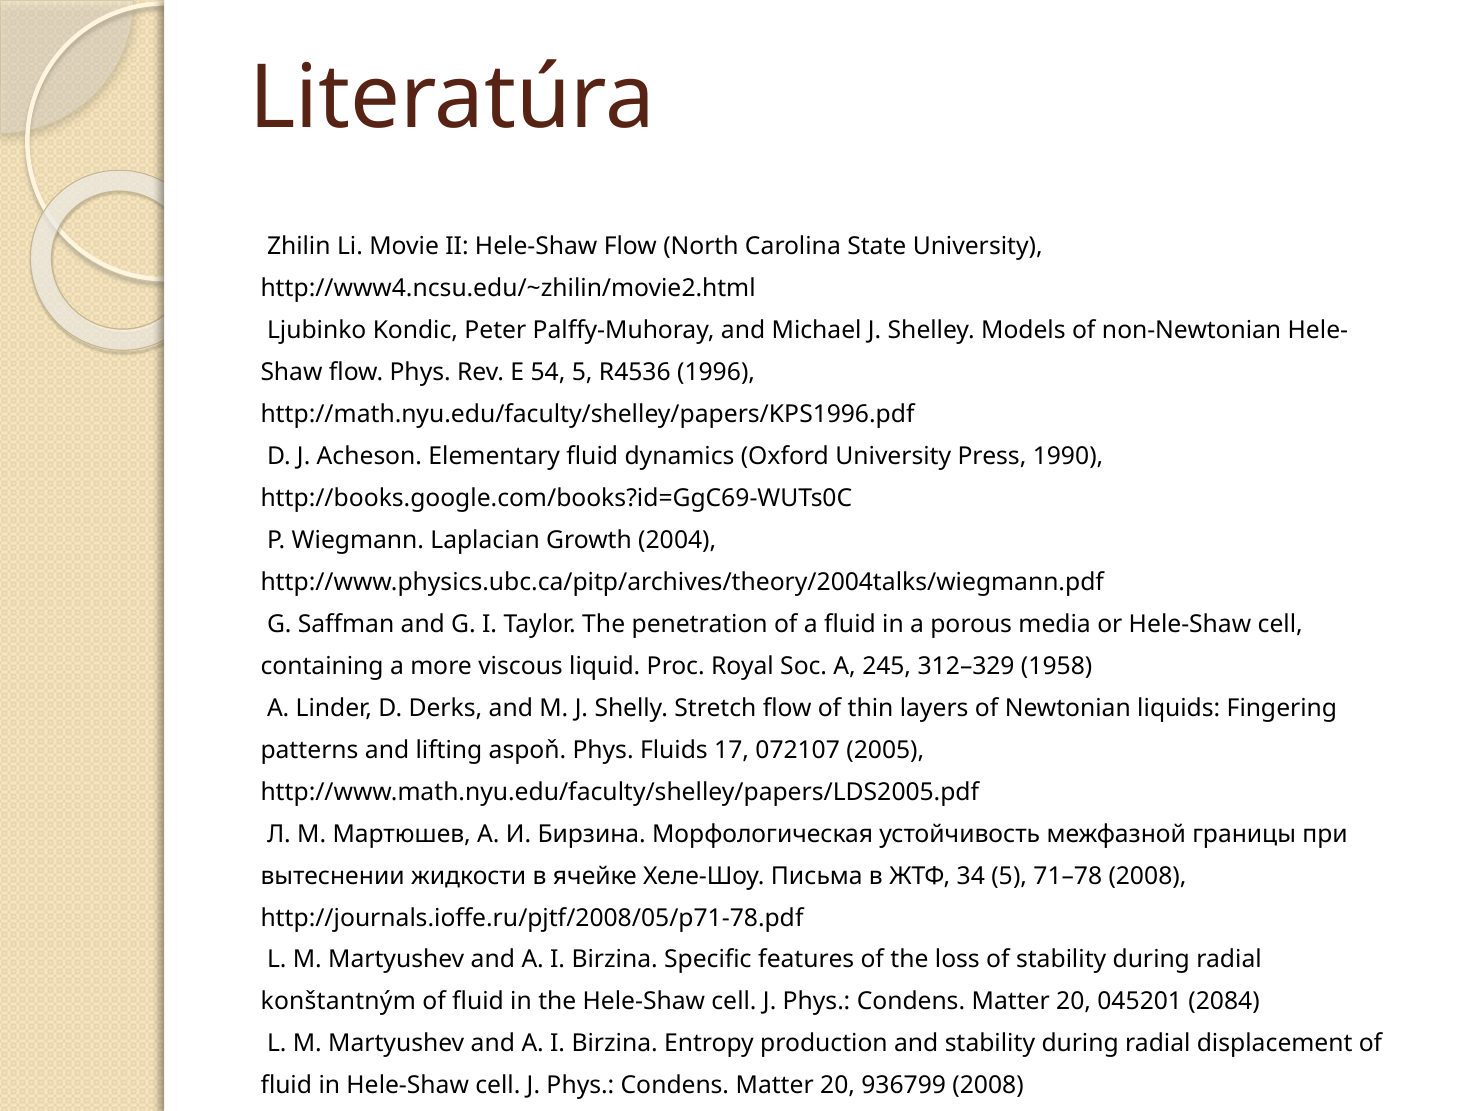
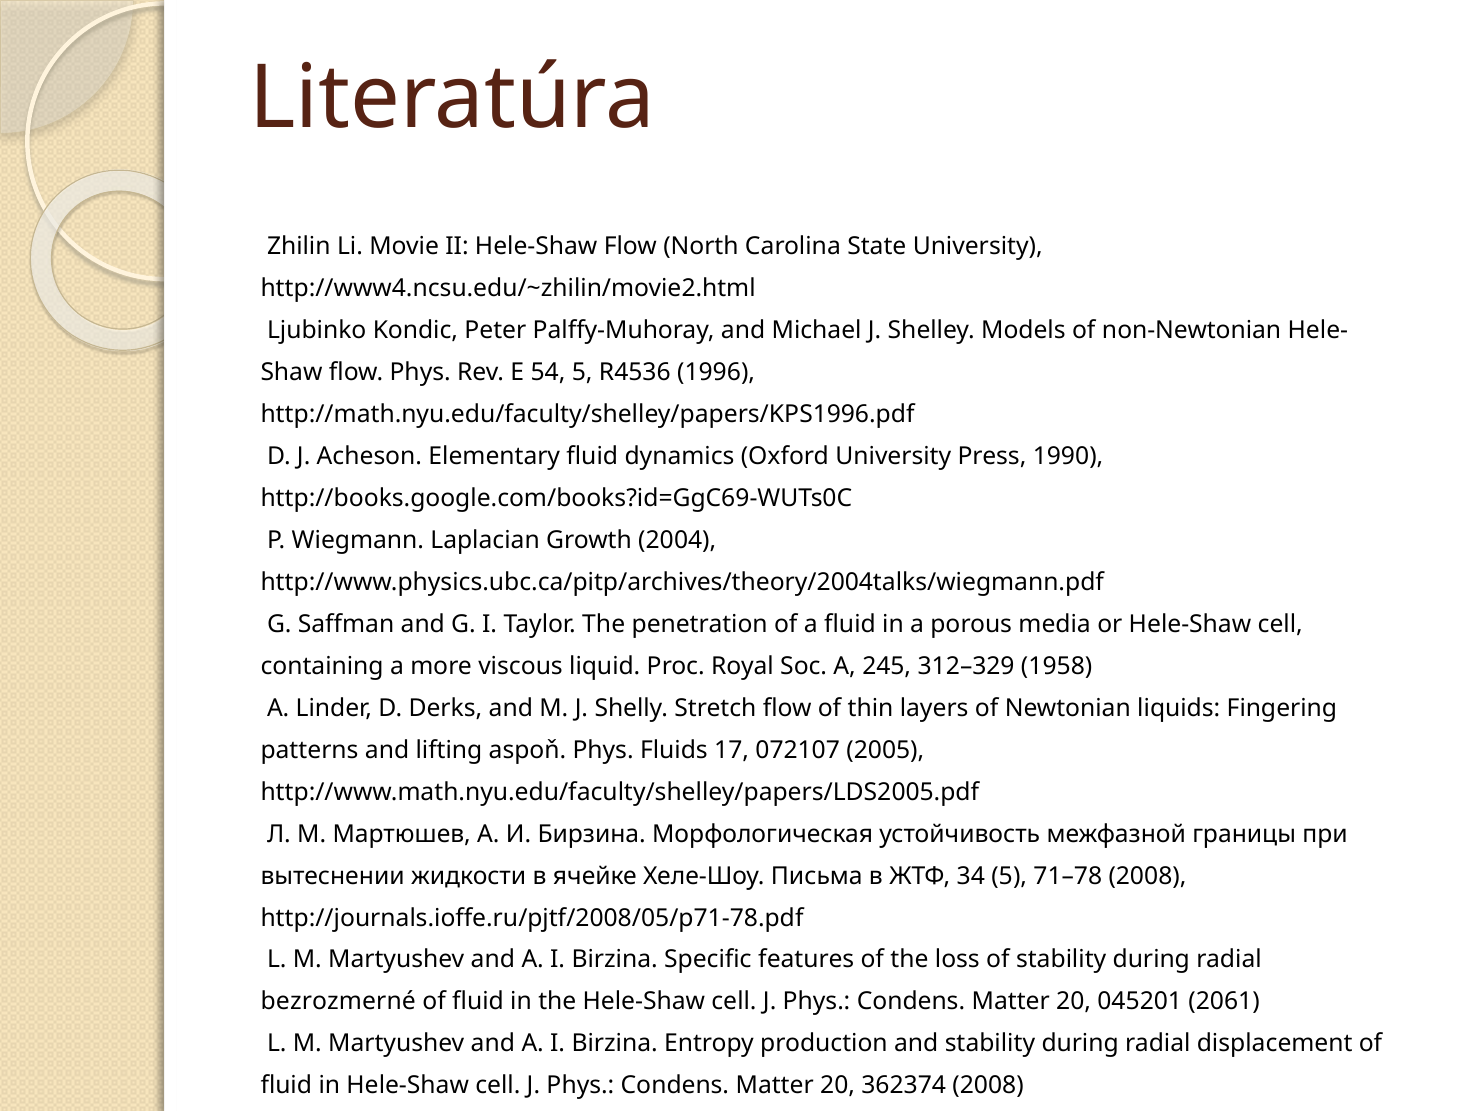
konštantným: konštantným -> bezrozmerné
2084: 2084 -> 2061
936799: 936799 -> 362374
